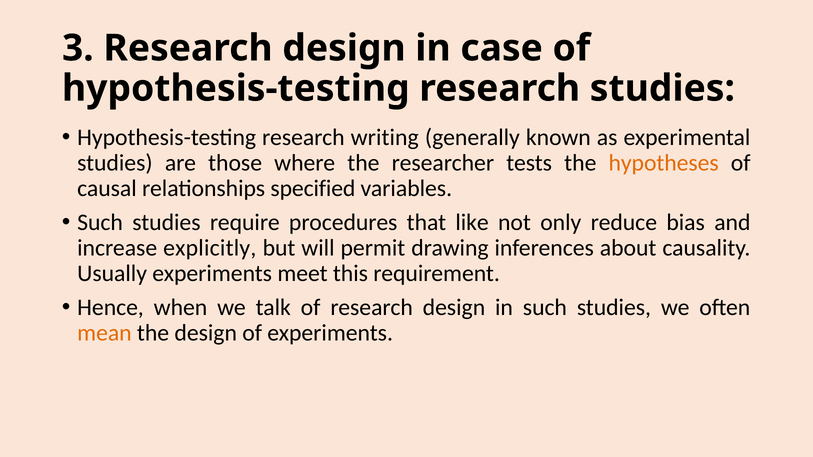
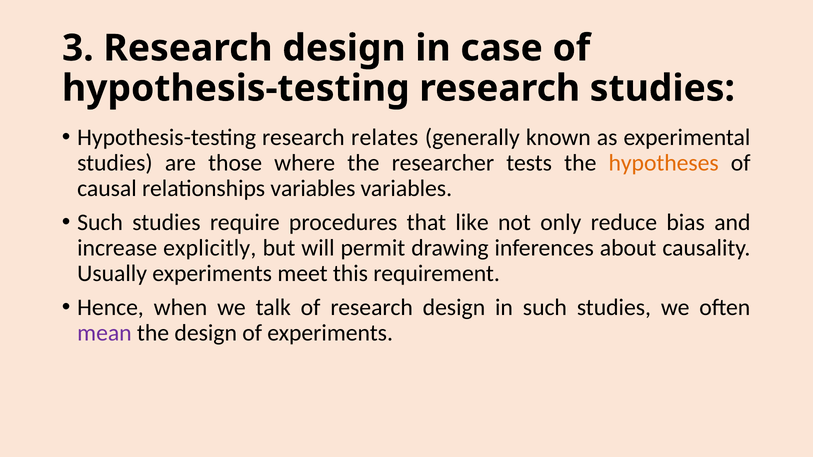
writing: writing -> relates
relationships specified: specified -> variables
mean colour: orange -> purple
